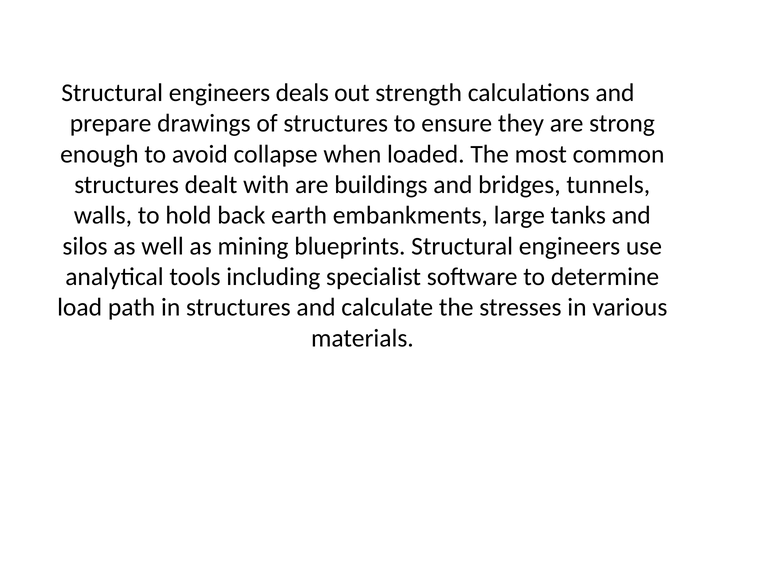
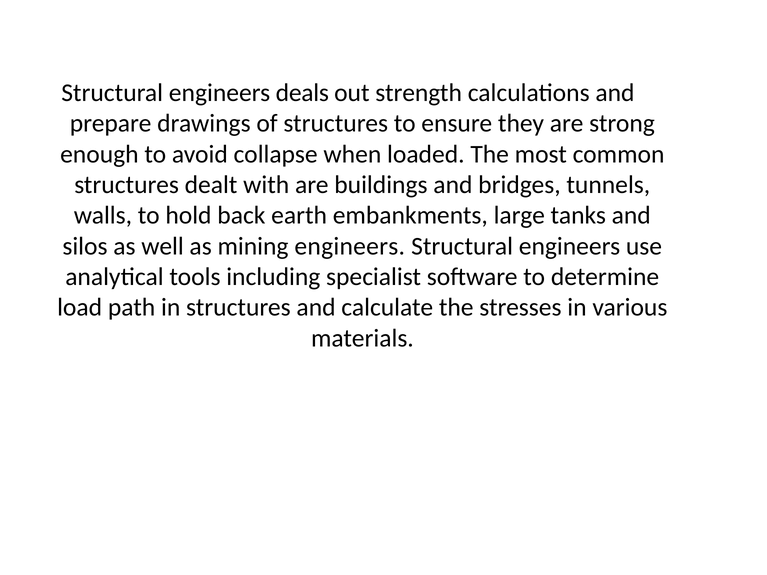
mining blueprints: blueprints -> engineers
